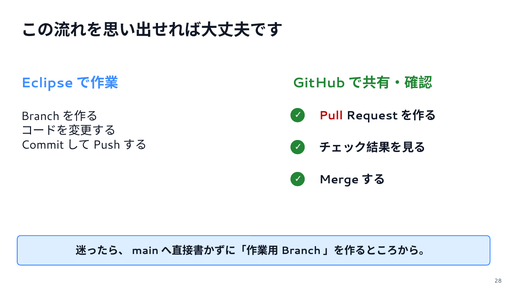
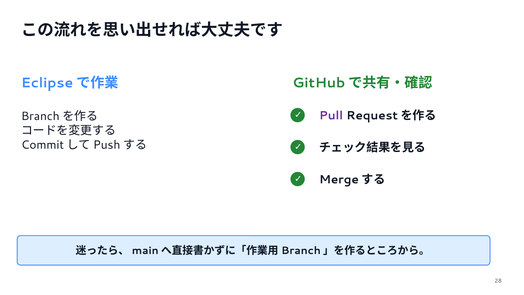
Pull colour: red -> purple
